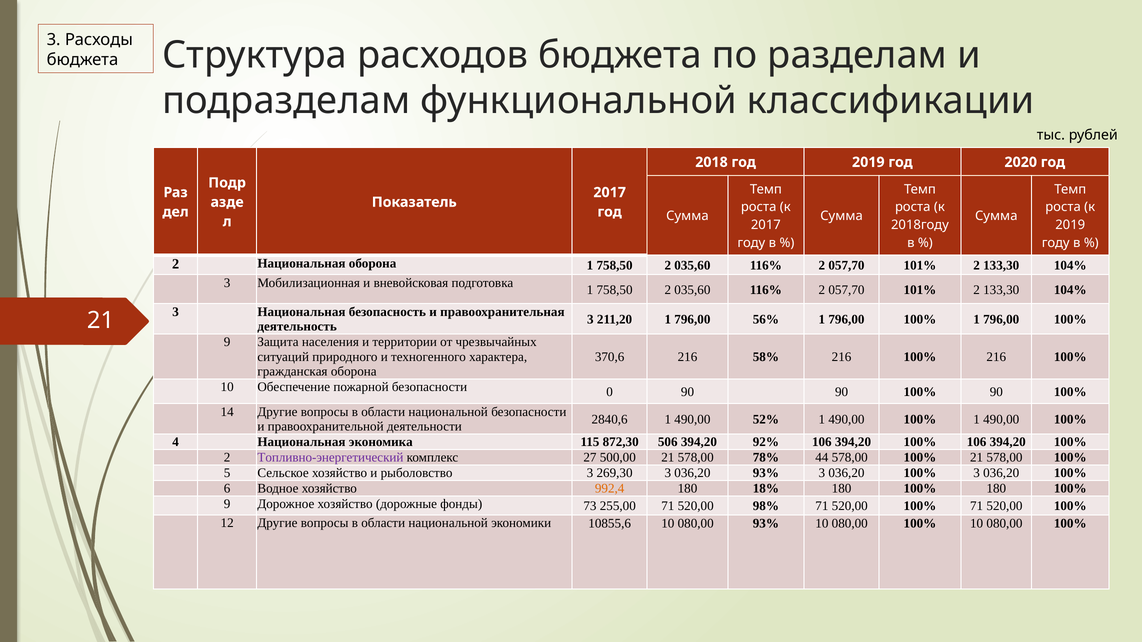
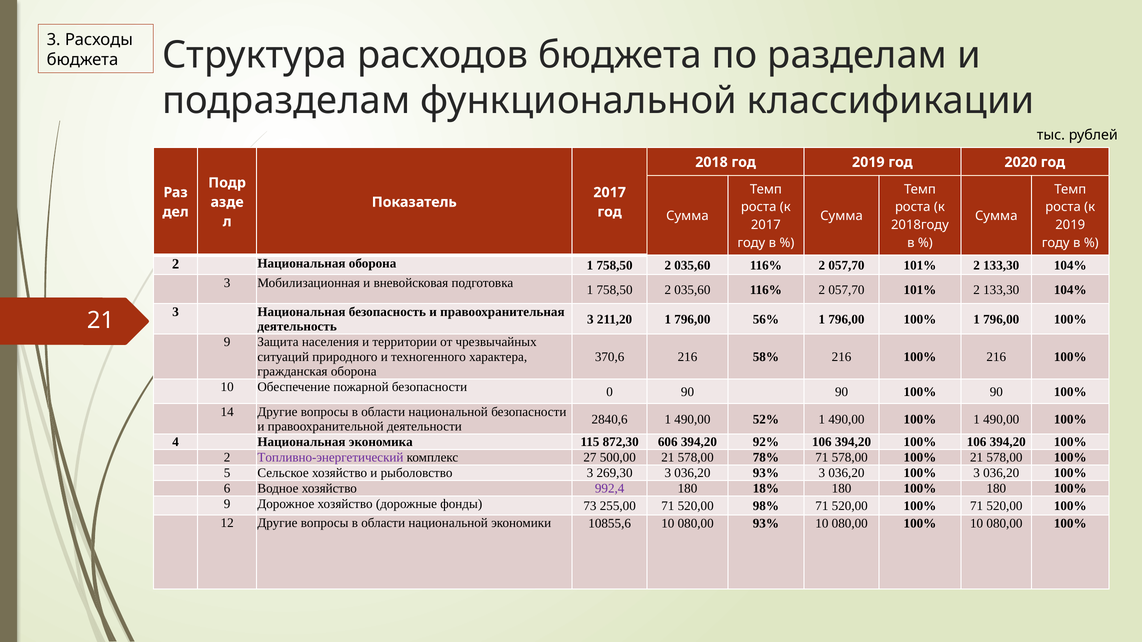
506: 506 -> 606
78% 44: 44 -> 71
992,4 colour: orange -> purple
